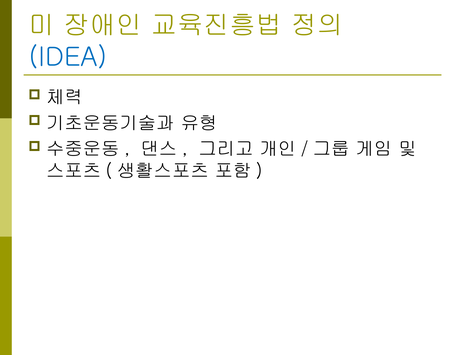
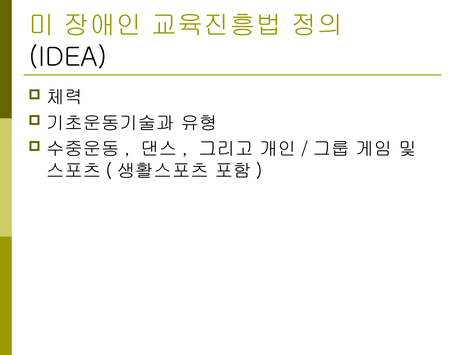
IDEA colour: blue -> black
